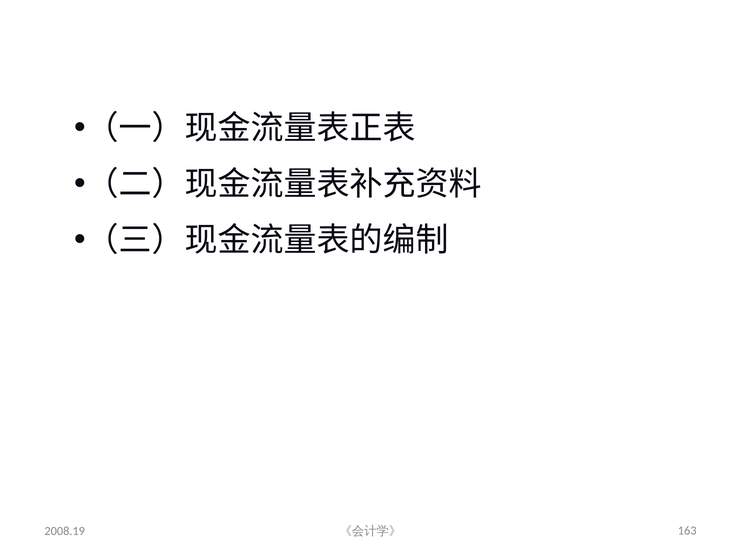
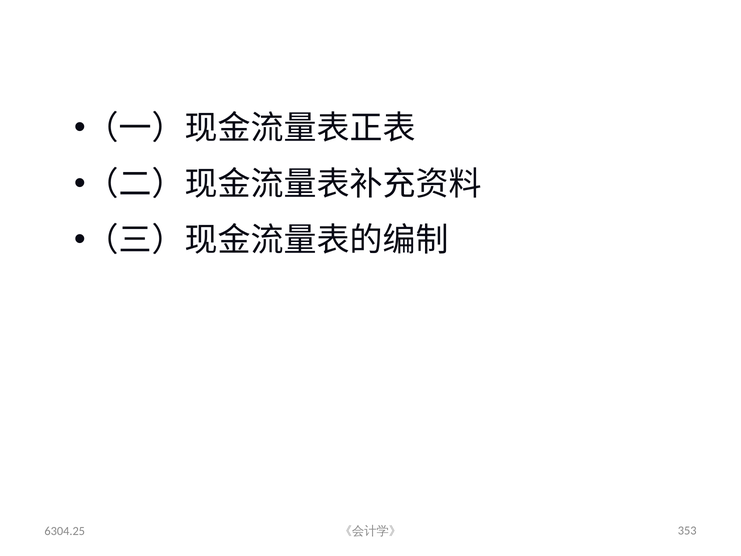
2008.19: 2008.19 -> 6304.25
163: 163 -> 353
